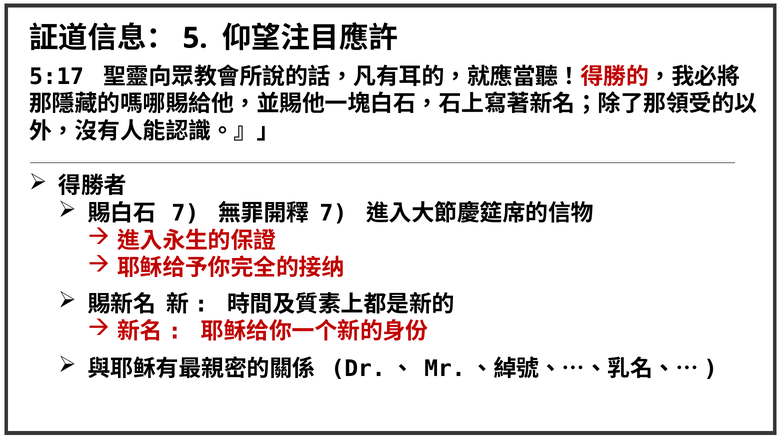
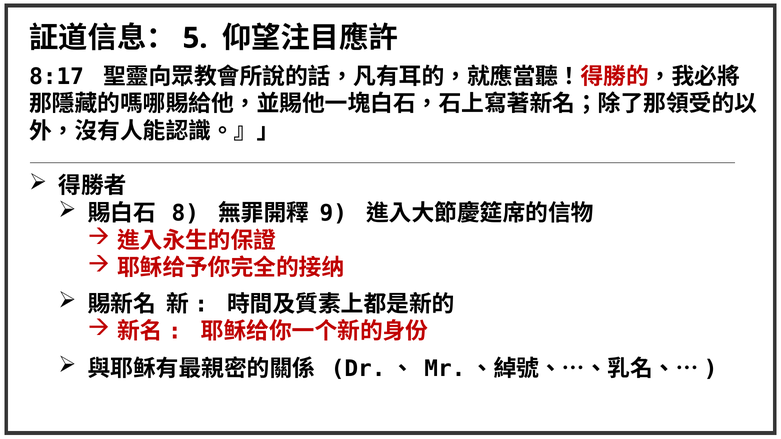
5:17: 5:17 -> 8:17
7 at (185, 213): 7 -> 8
7 at (333, 213): 7 -> 9
